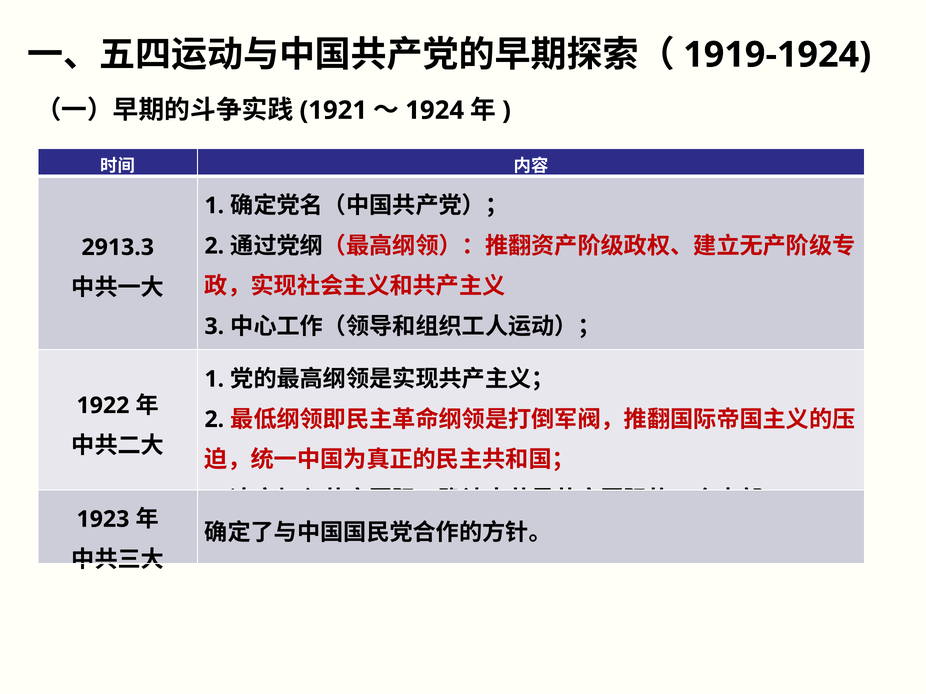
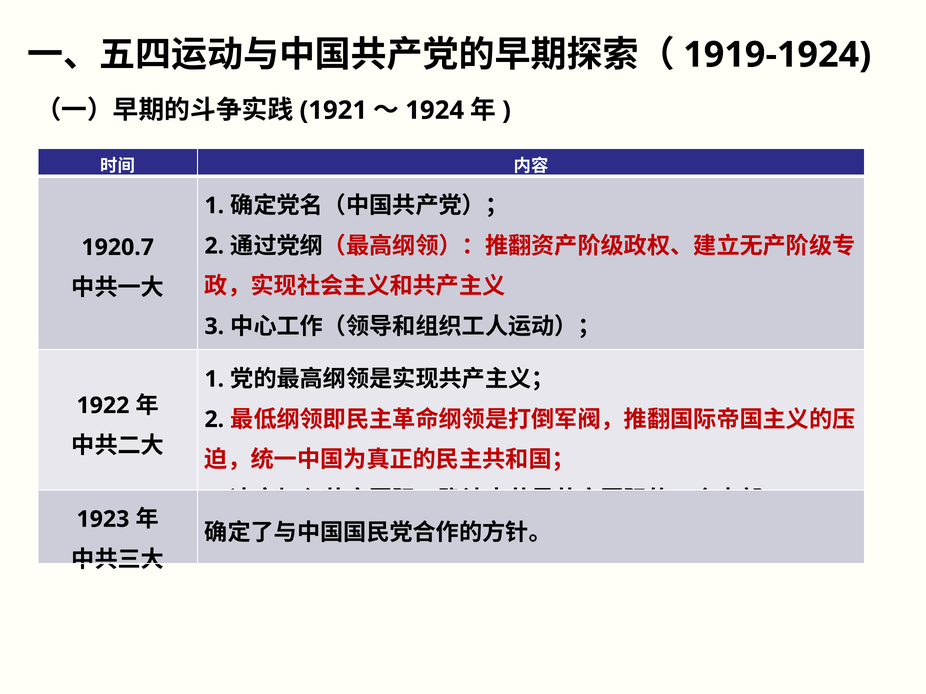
2913.3: 2913.3 -> 1920.7
